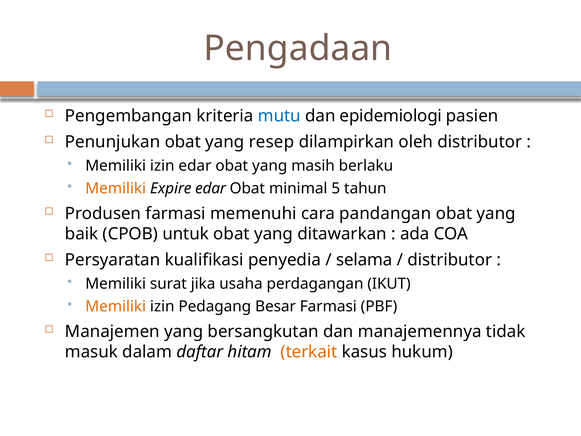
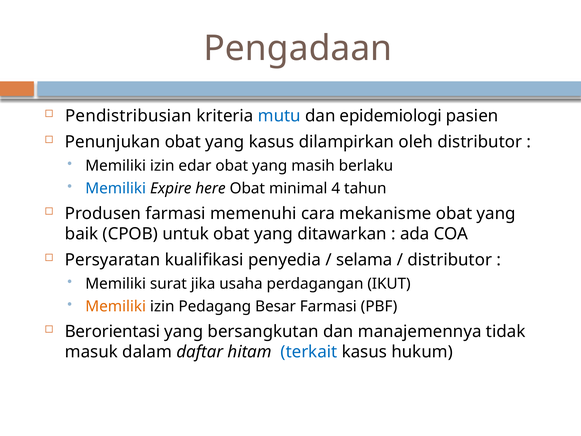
Pengembangan: Pengembangan -> Pendistribusian
yang resep: resep -> kasus
Memiliki at (116, 188) colour: orange -> blue
Expire edar: edar -> here
5: 5 -> 4
pandangan: pandangan -> mekanisme
Manajemen: Manajemen -> Berorientasi
terkait colour: orange -> blue
